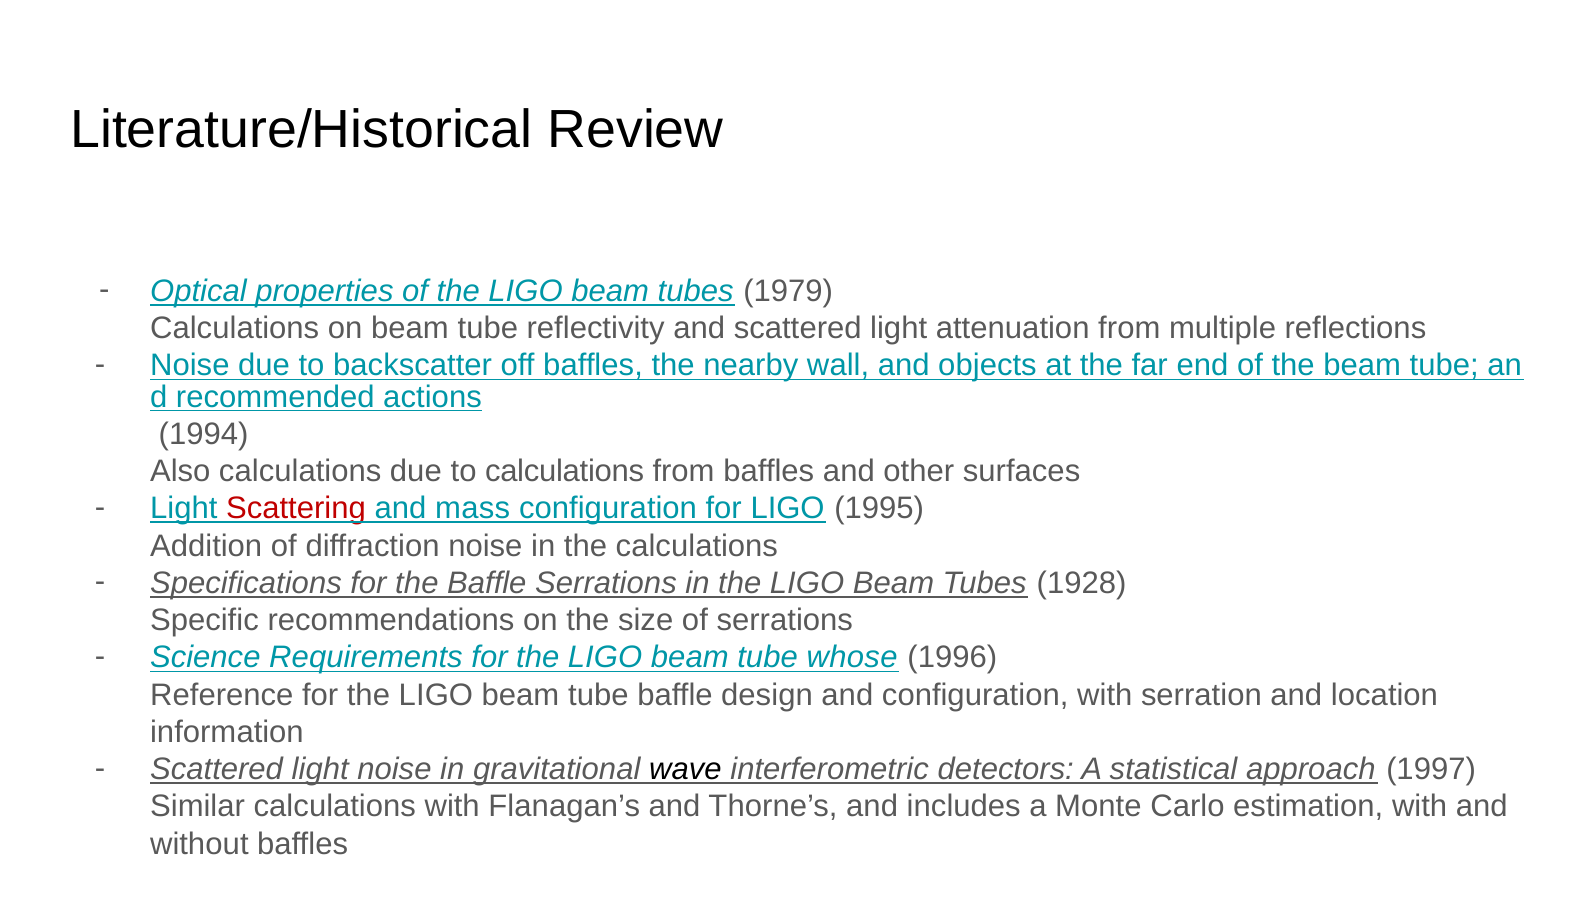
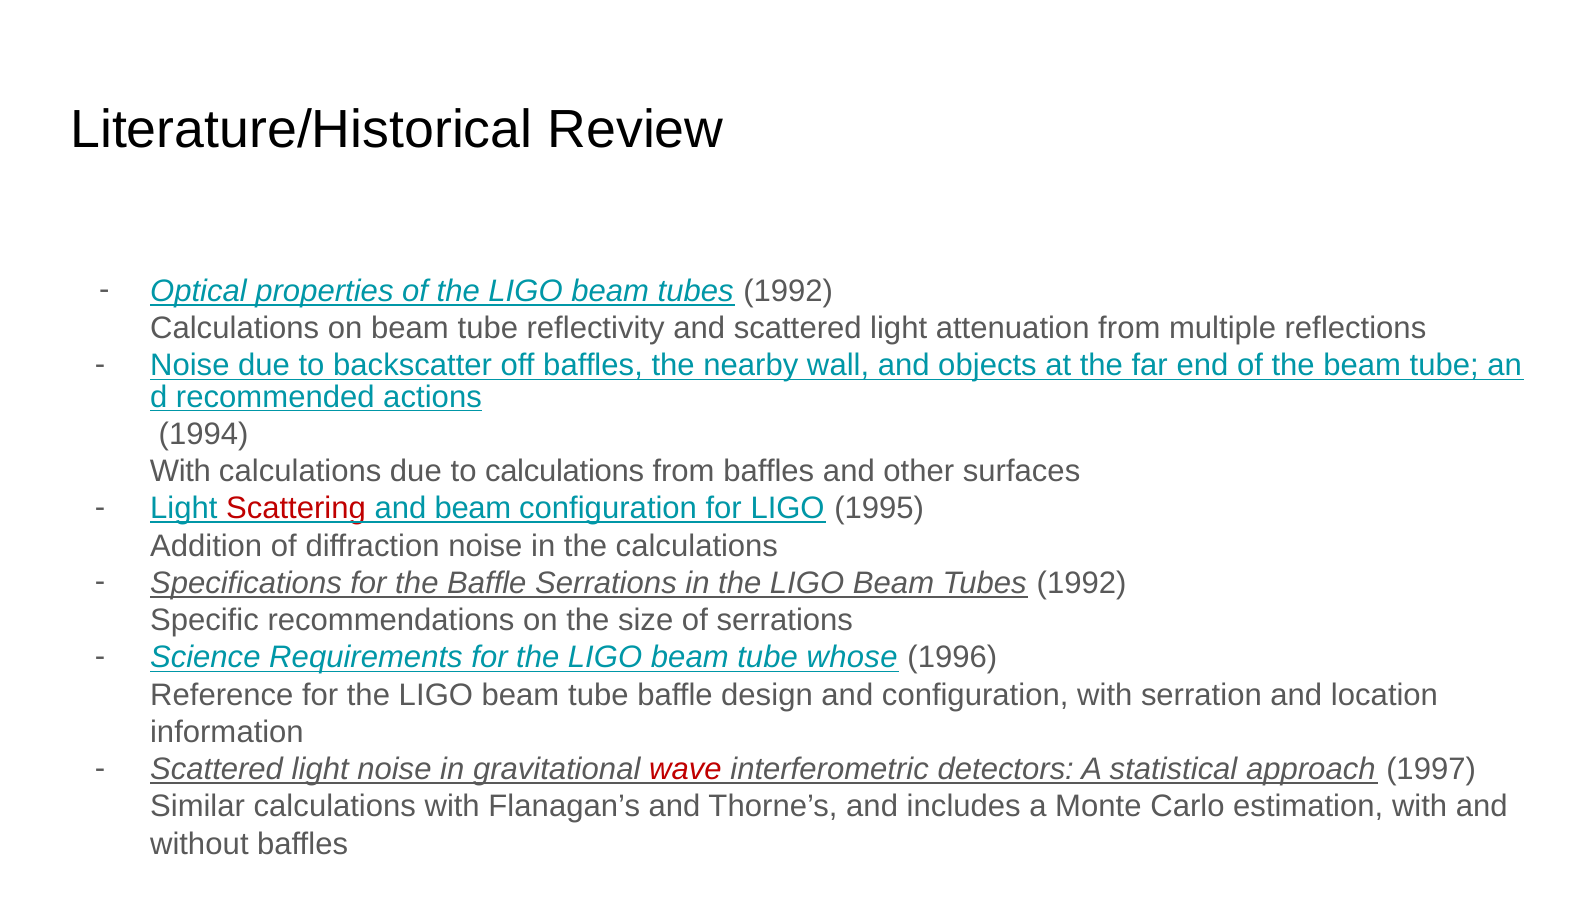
1979 at (788, 291): 1979 -> 1992
Also at (180, 471): Also -> With
and mass: mass -> beam
1928 at (1082, 583): 1928 -> 1992
wave colour: black -> red
